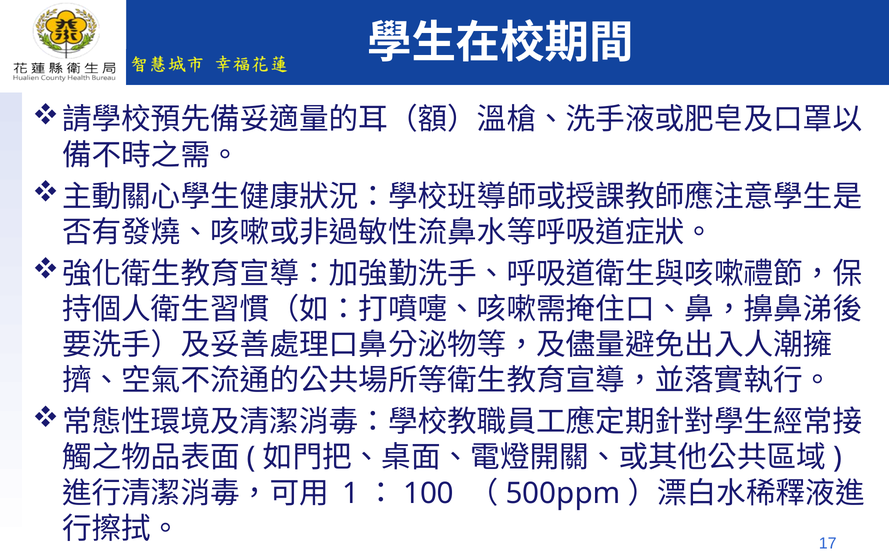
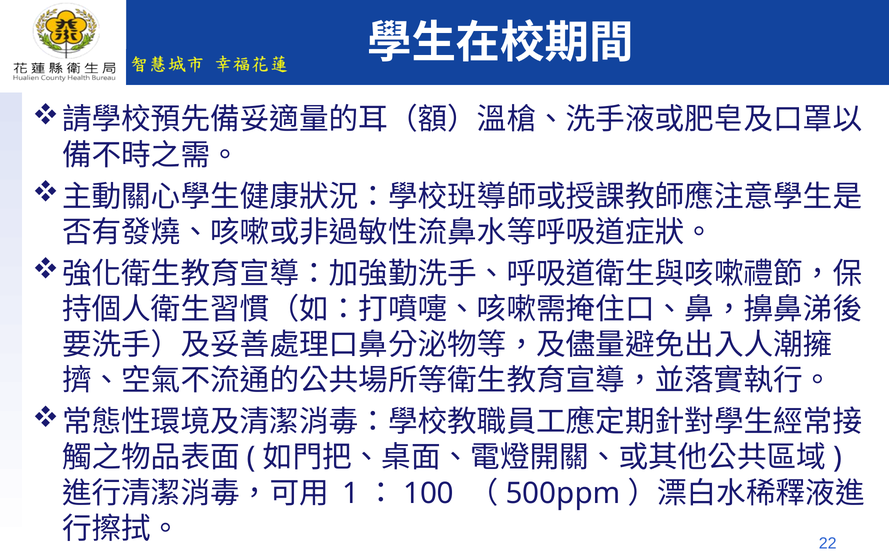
17: 17 -> 22
